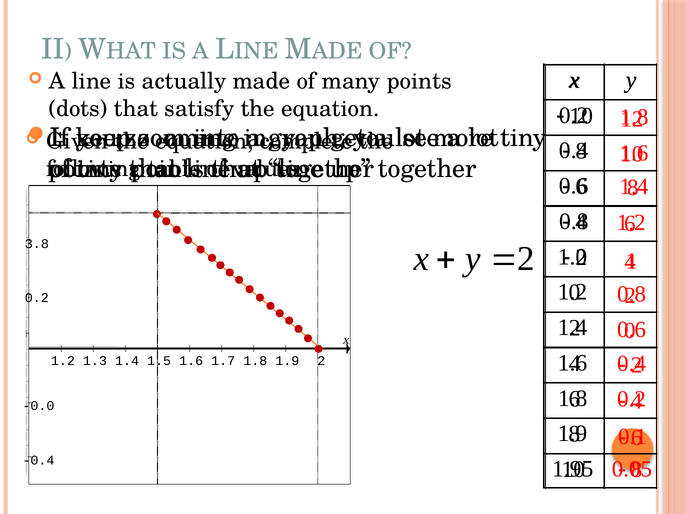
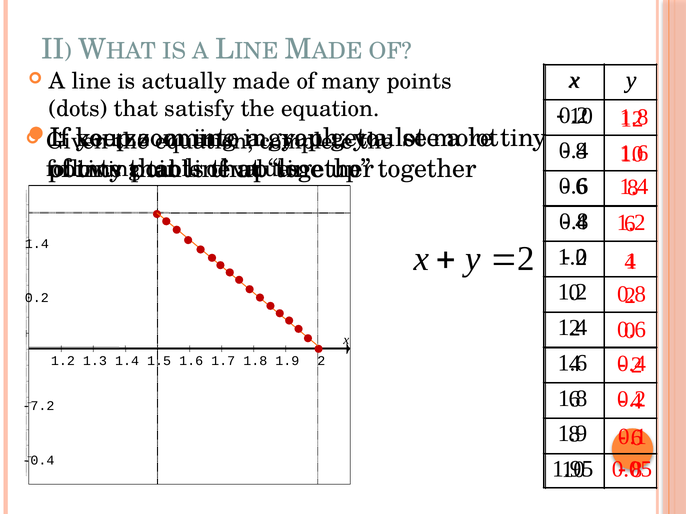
3.8 at (37, 244): 3.8 -> 1.4
-0.0: -0.0 -> -7.2
